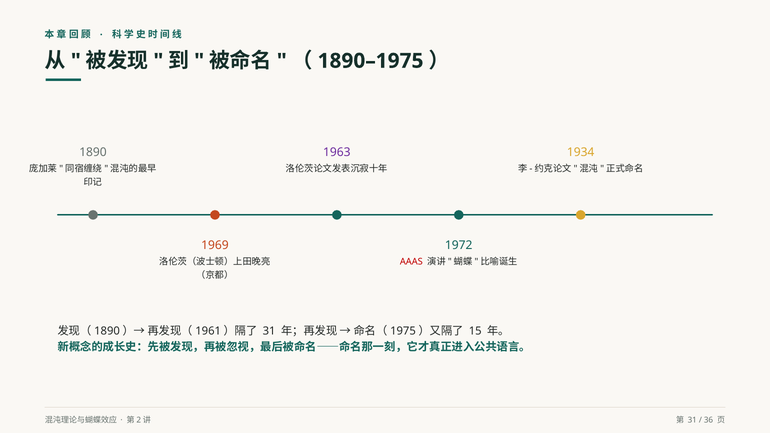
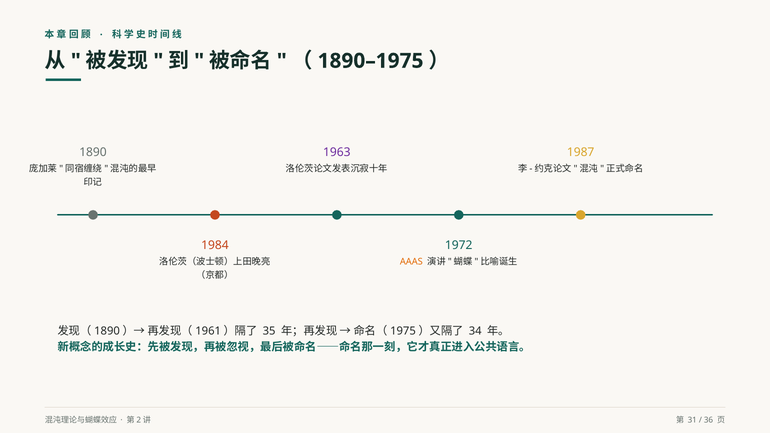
1934: 1934 -> 1987
1969: 1969 -> 1984
AAAS colour: red -> orange
31 at (269, 331): 31 -> 35
15: 15 -> 34
